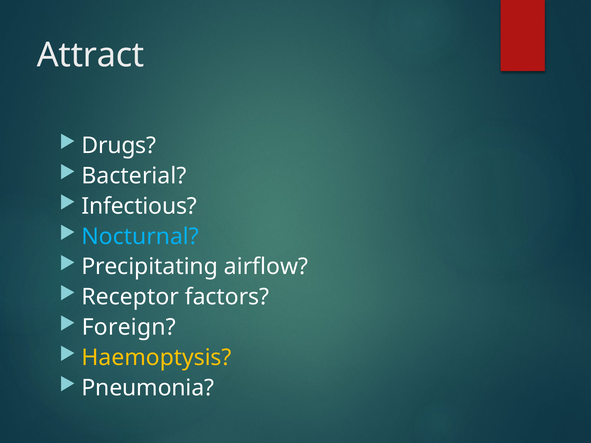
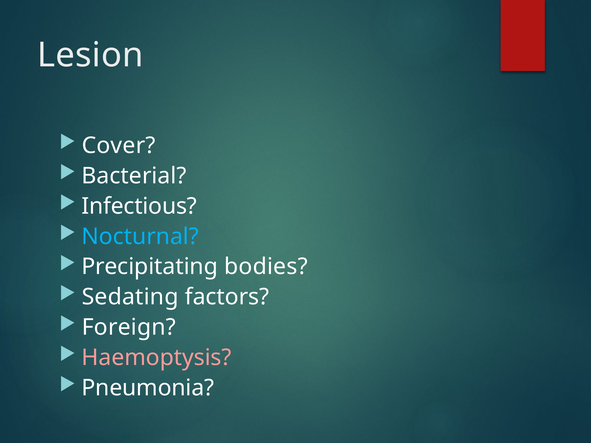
Attract: Attract -> Lesion
Drugs: Drugs -> Cover
airflow: airflow -> bodies
Receptor: Receptor -> Sedating
Haemoptysis colour: yellow -> pink
